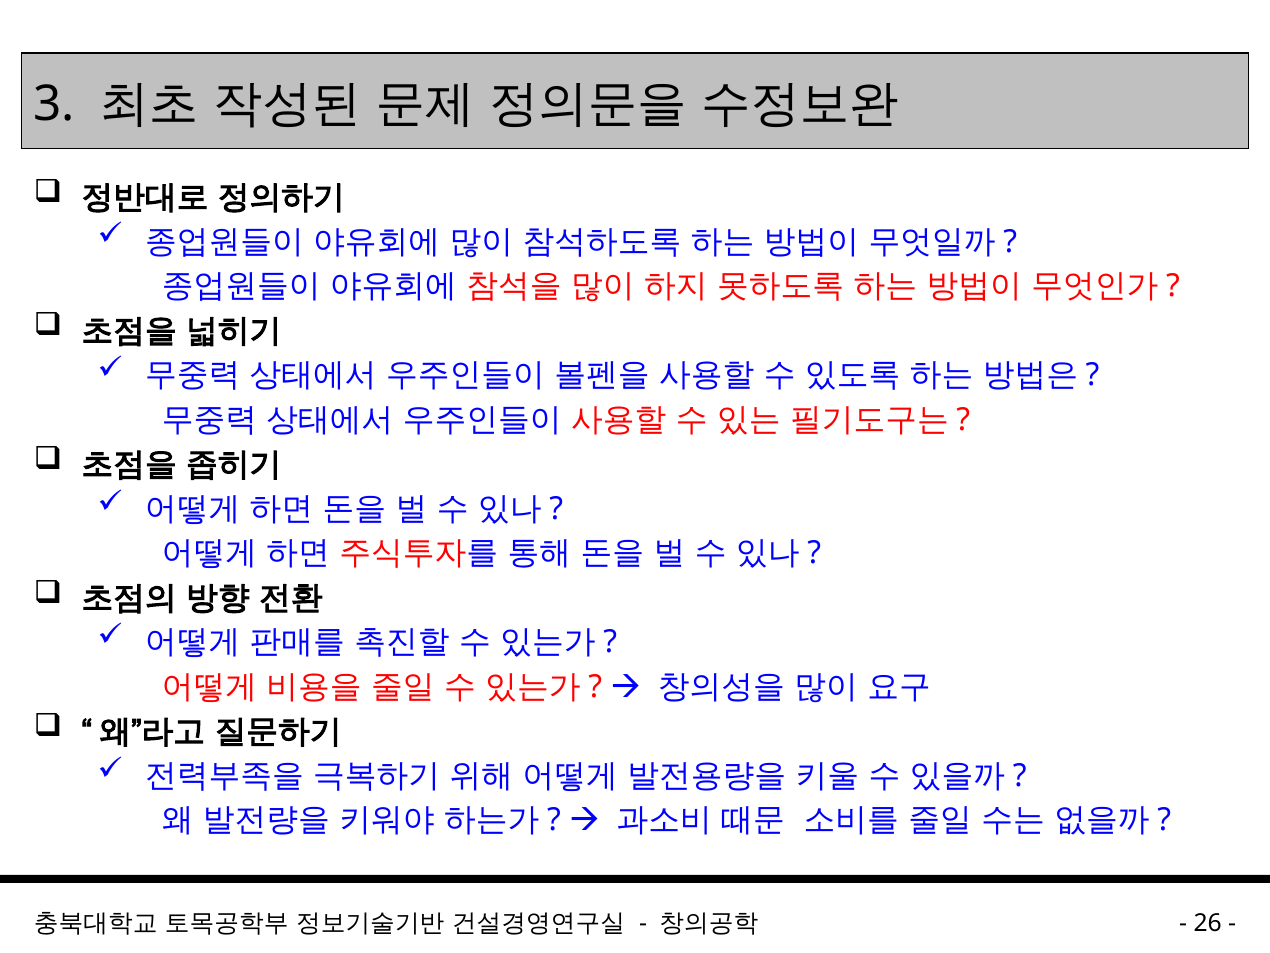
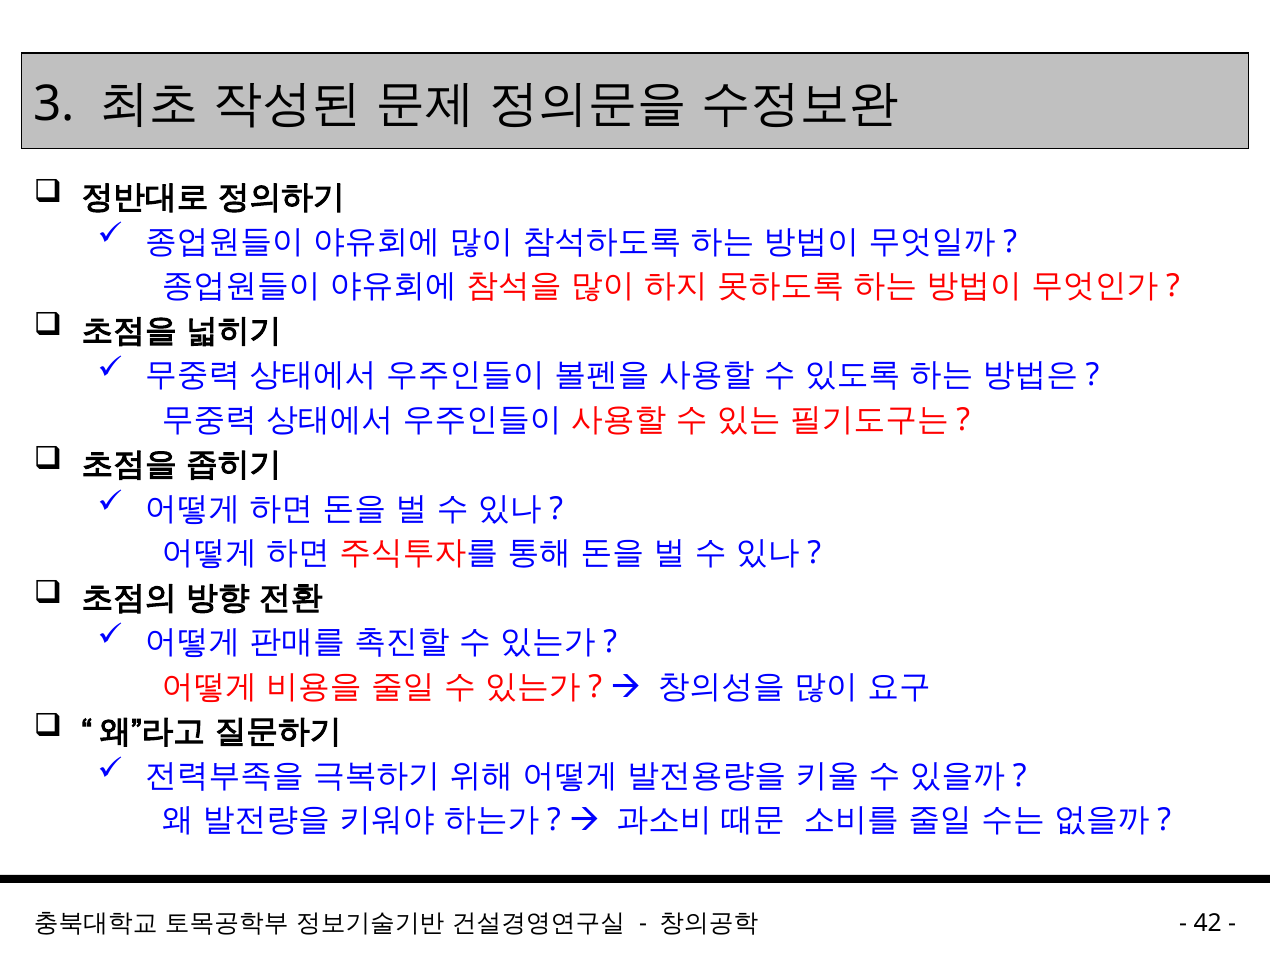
26: 26 -> 42
